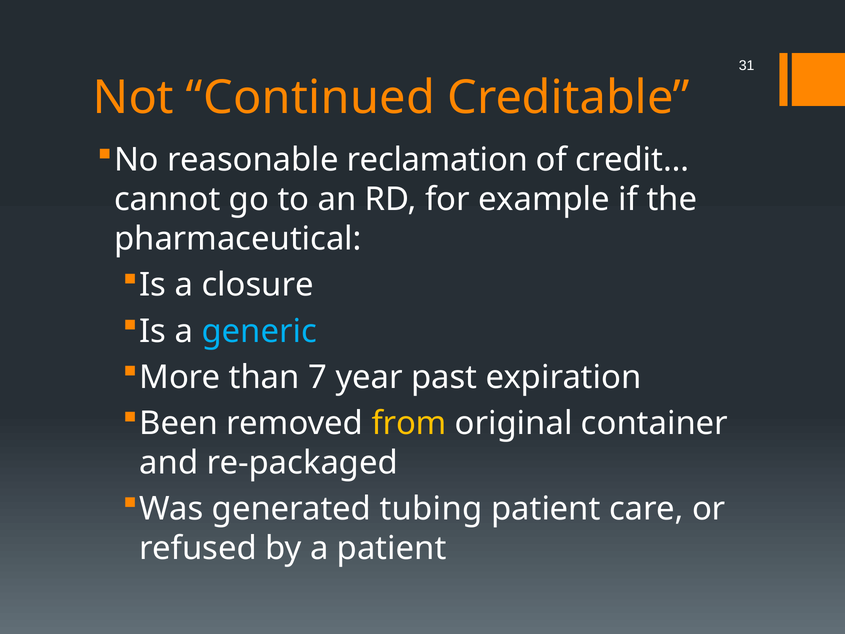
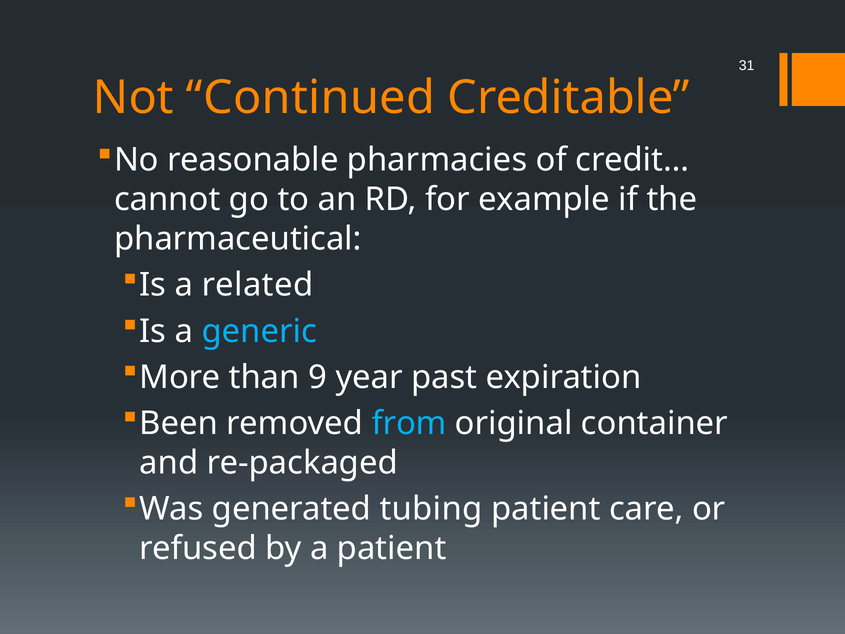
reclamation: reclamation -> pharmacies
closure: closure -> related
7: 7 -> 9
from colour: yellow -> light blue
